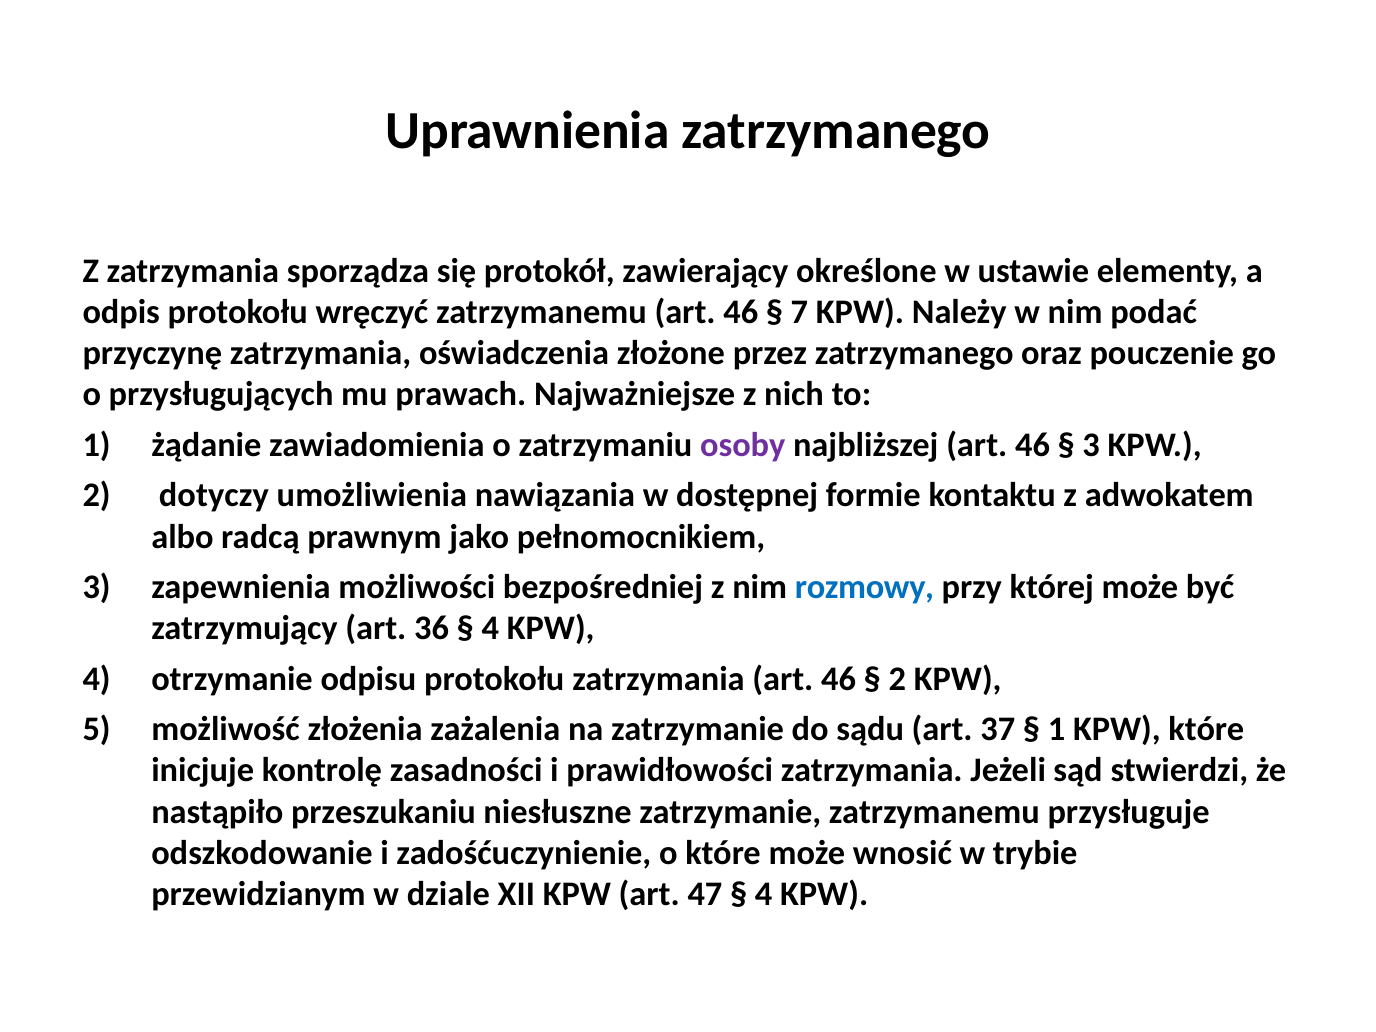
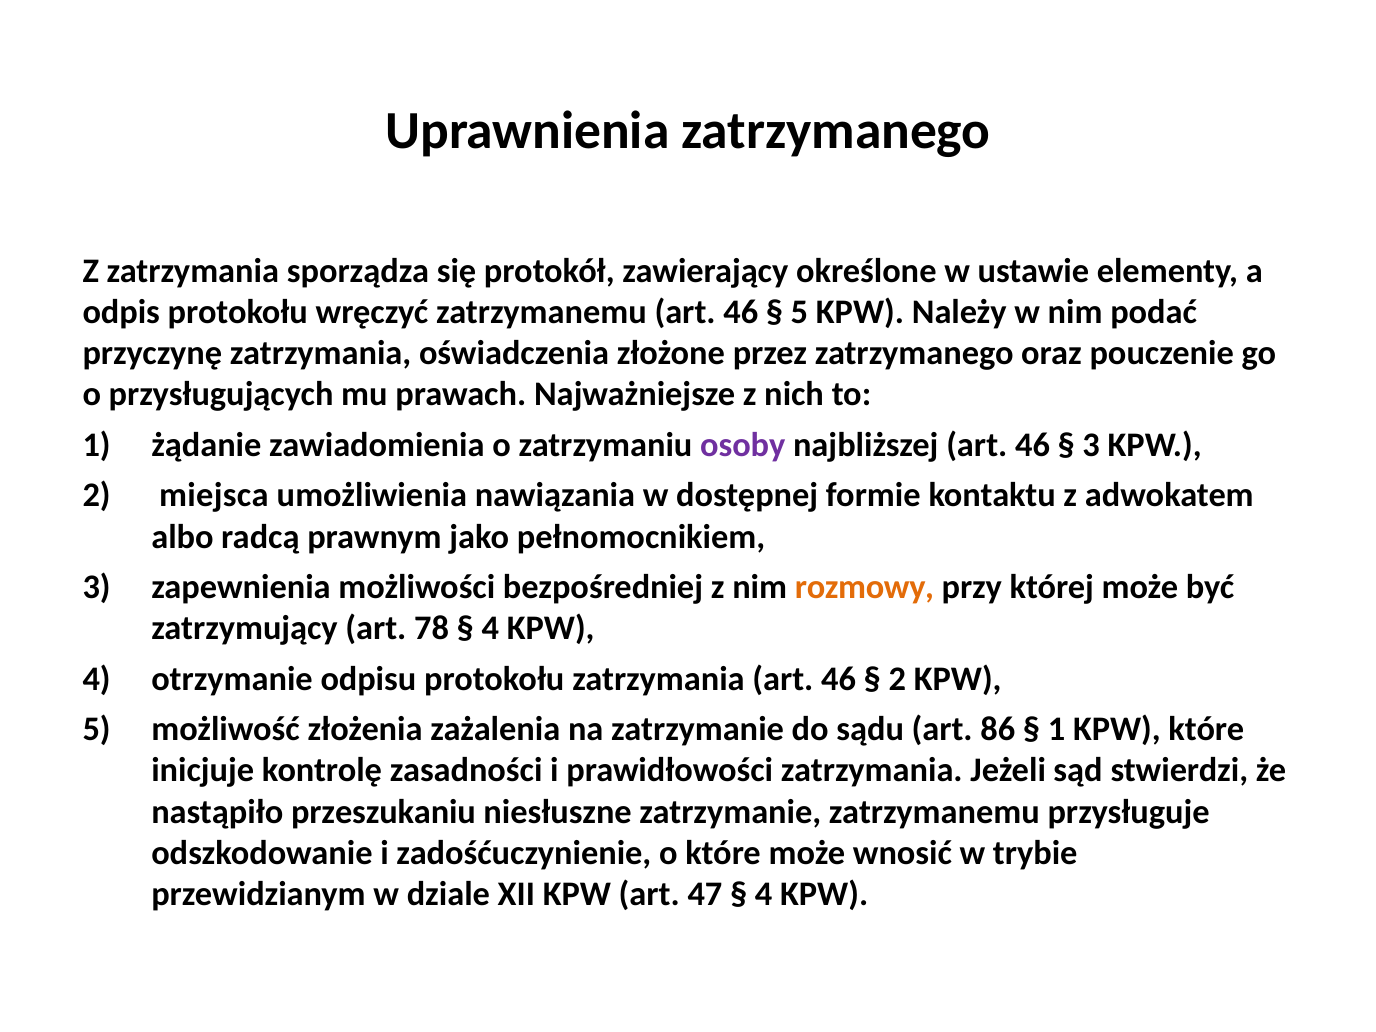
7 at (799, 312): 7 -> 5
dotyczy: dotyczy -> miejsca
rozmowy colour: blue -> orange
36: 36 -> 78
37: 37 -> 86
